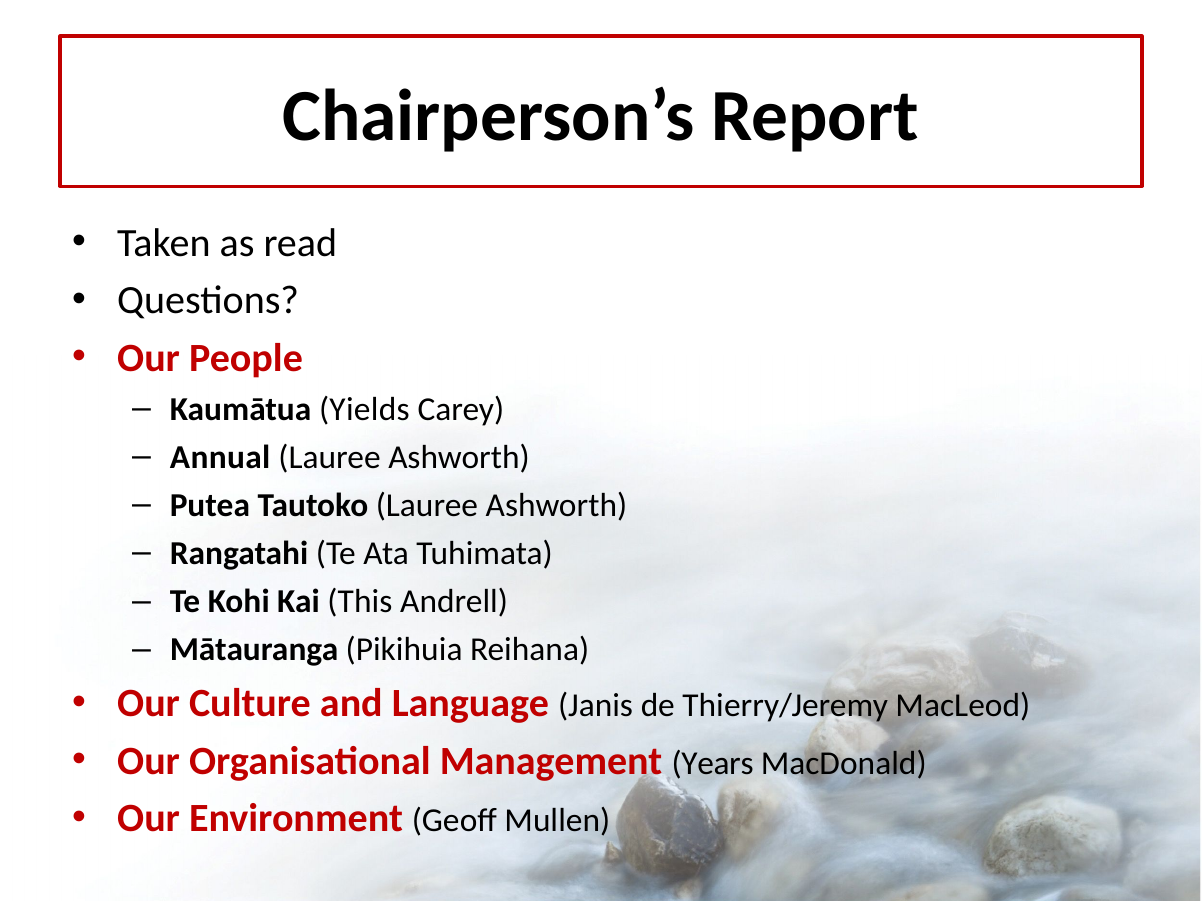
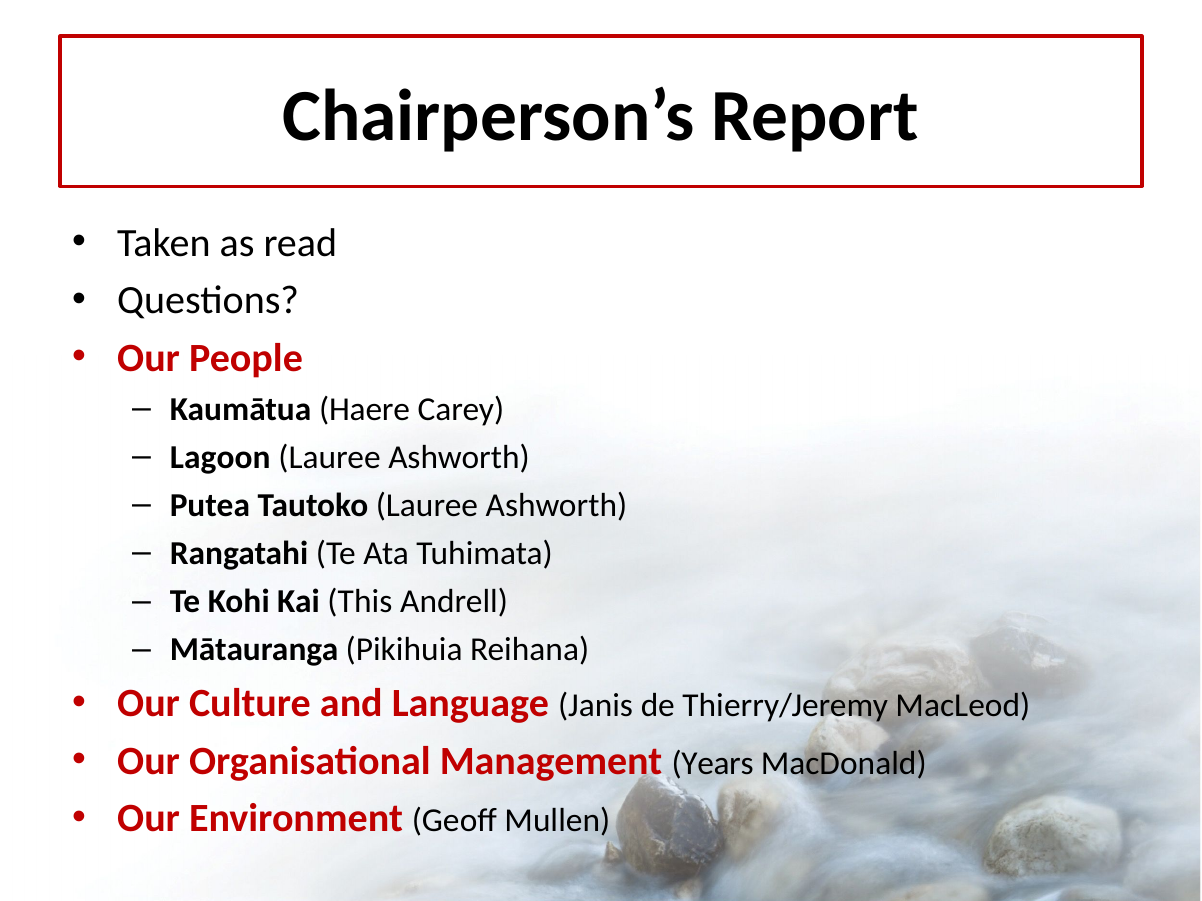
Yields: Yields -> Haere
Annual: Annual -> Lagoon
